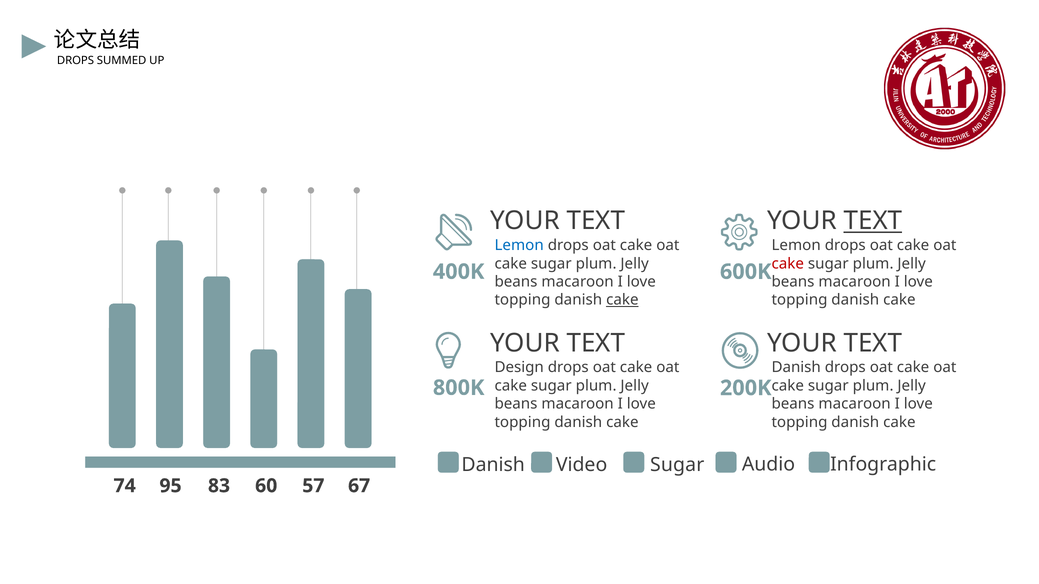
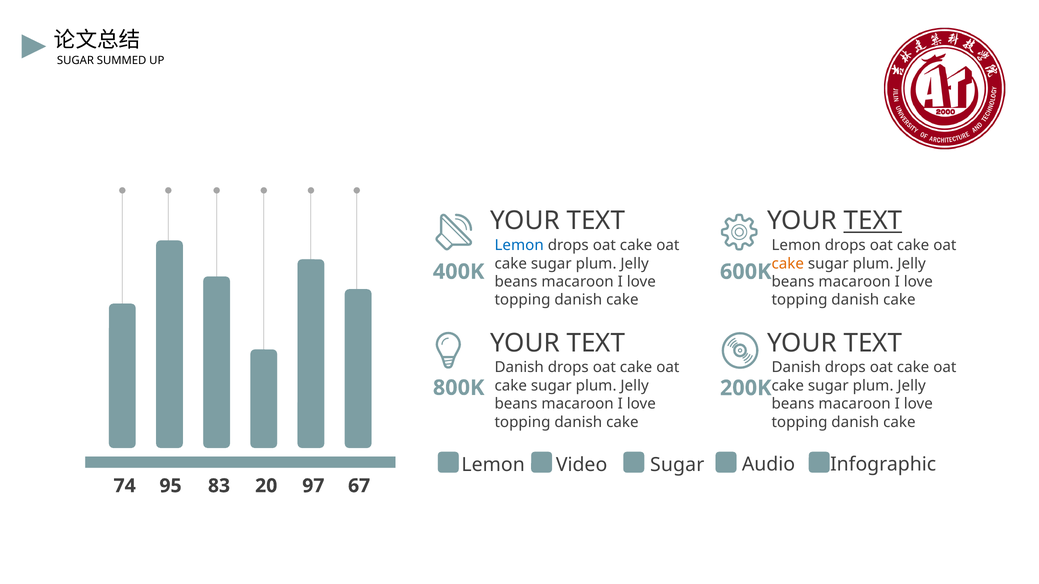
DROPS at (75, 61): DROPS -> SUGAR
cake at (788, 264) colour: red -> orange
cake at (622, 300) underline: present -> none
Design at (519, 368): Design -> Danish
Danish at (493, 465): Danish -> Lemon
60: 60 -> 20
57: 57 -> 97
